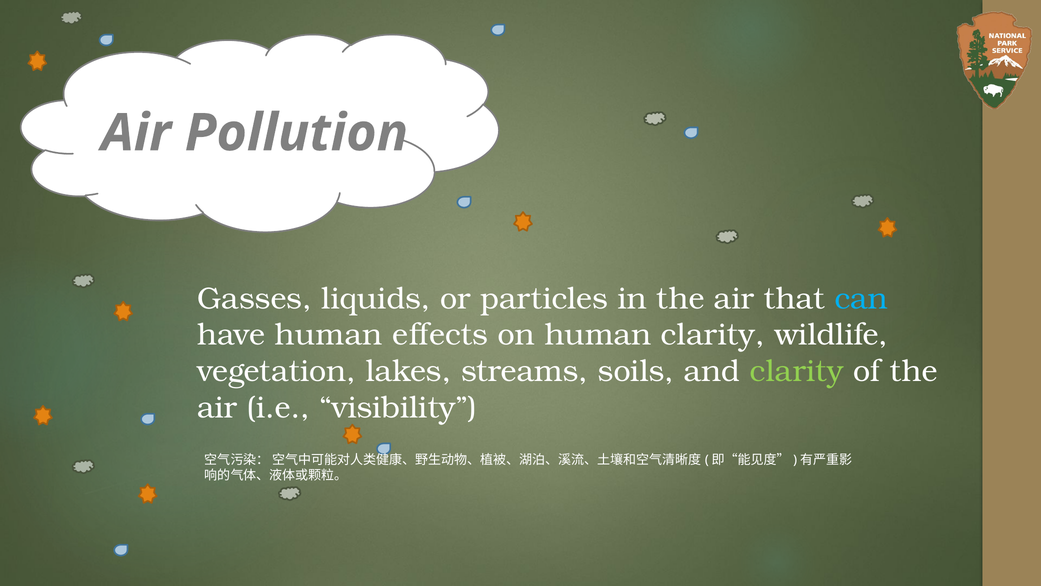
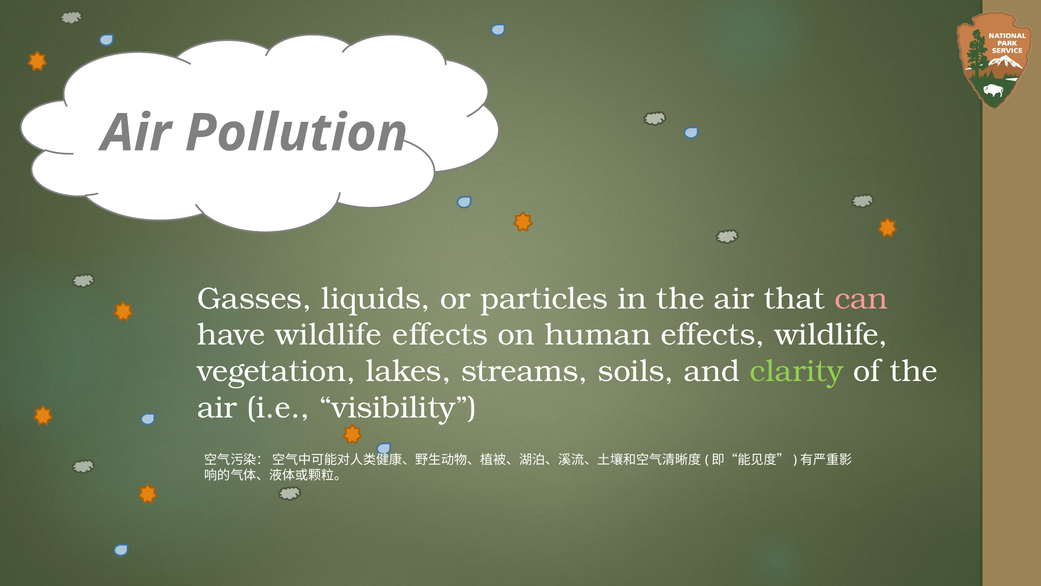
can colour: light blue -> pink
have human: human -> wildlife
human clarity: clarity -> effects
